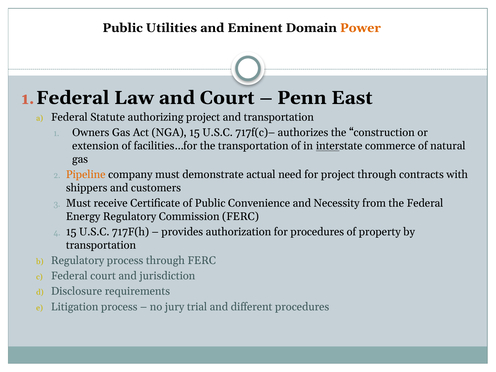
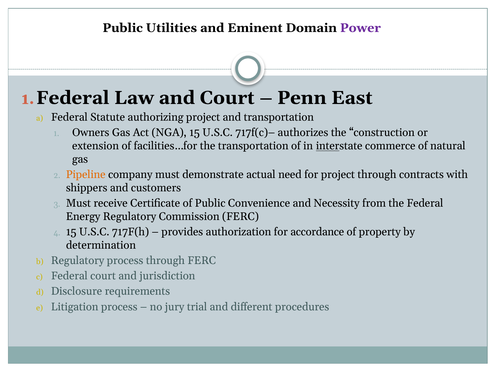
Power colour: orange -> purple
for procedures: procedures -> accordance
transportation at (101, 245): transportation -> determination
